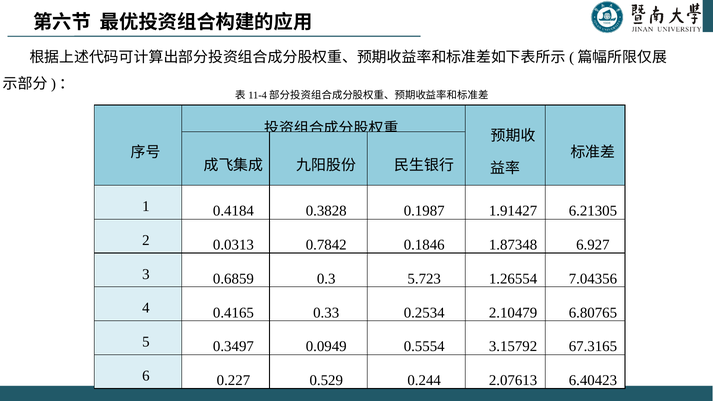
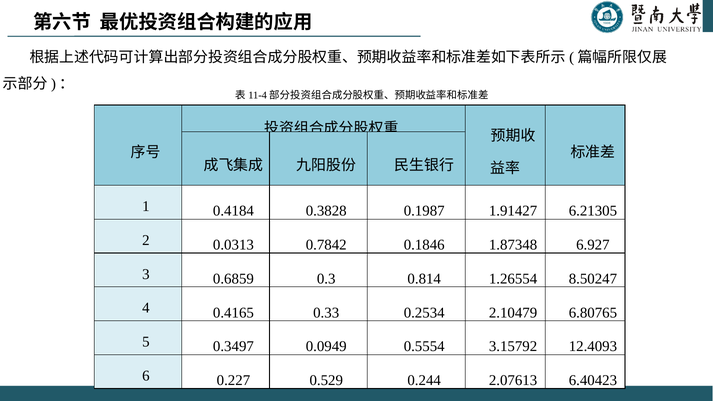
5.723: 5.723 -> 0.814
7.04356: 7.04356 -> 8.50247
67.3165: 67.3165 -> 12.4093
